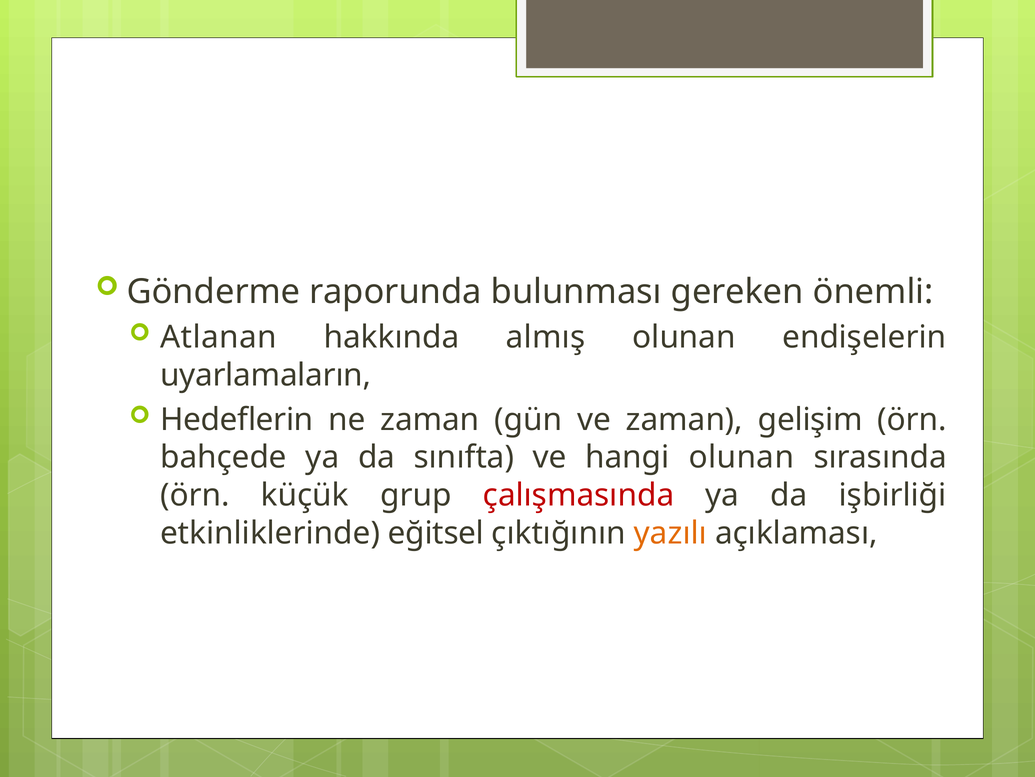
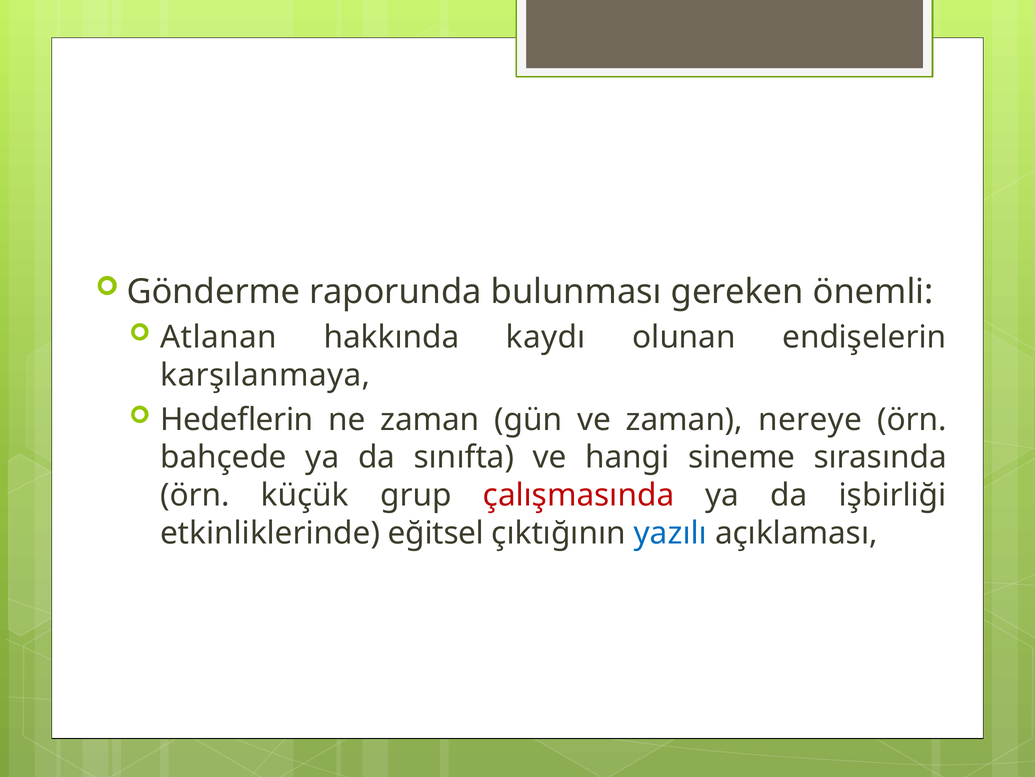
almış: almış -> kaydı
uyarlamaların: uyarlamaların -> karşılanmaya
gelişim: gelişim -> nereye
hangi olunan: olunan -> sineme
yazılı colour: orange -> blue
